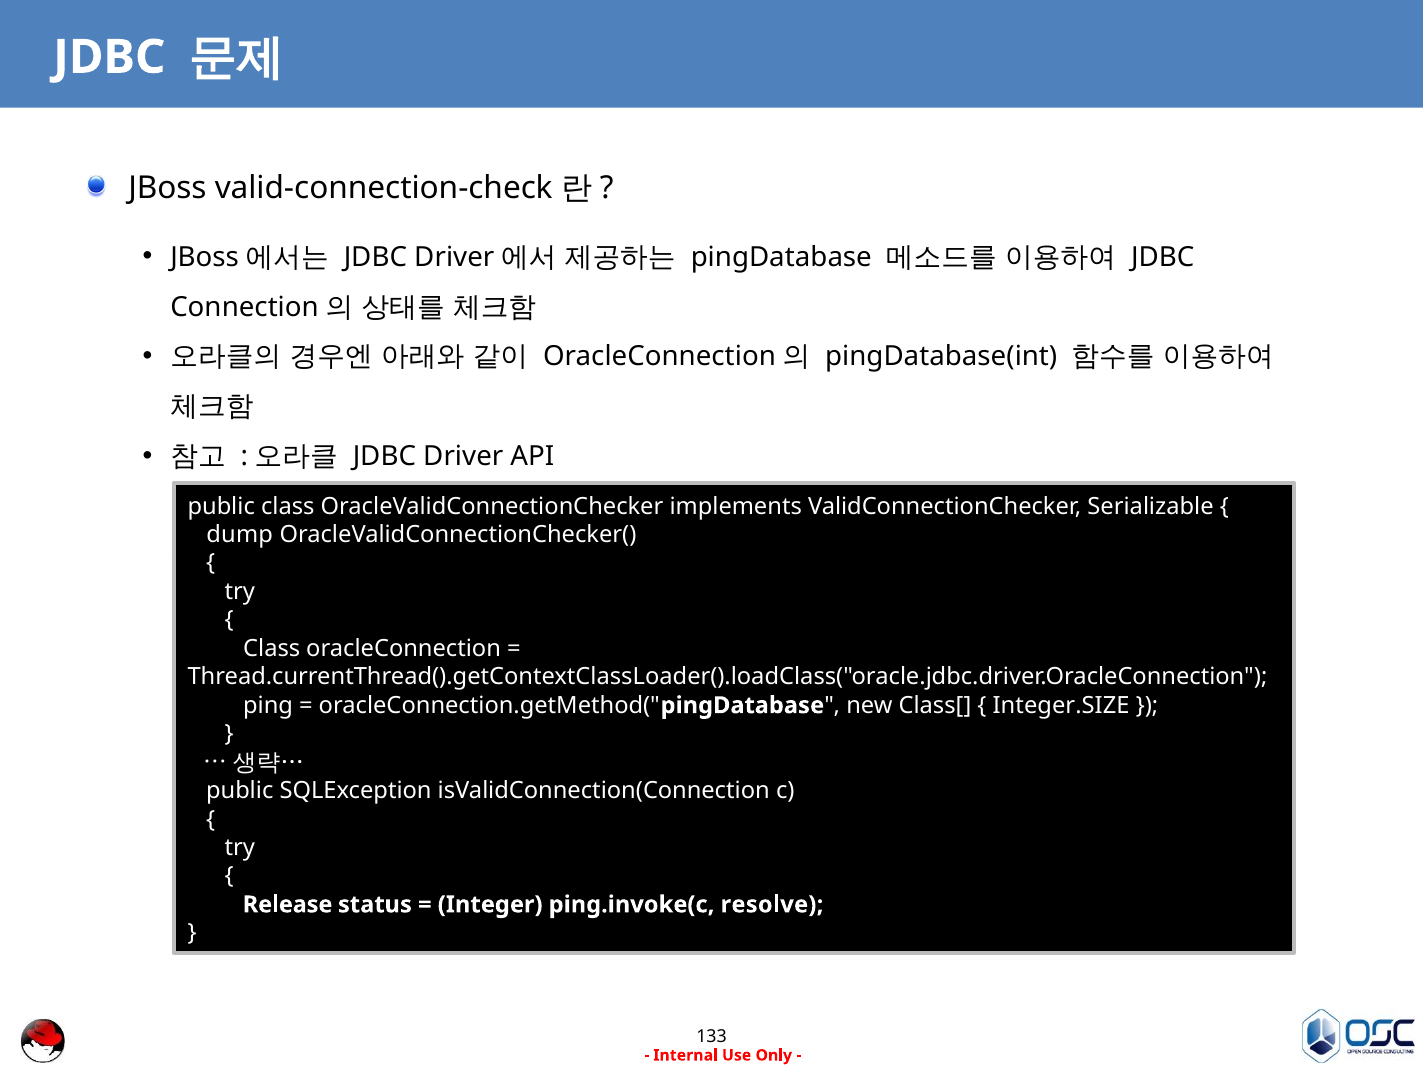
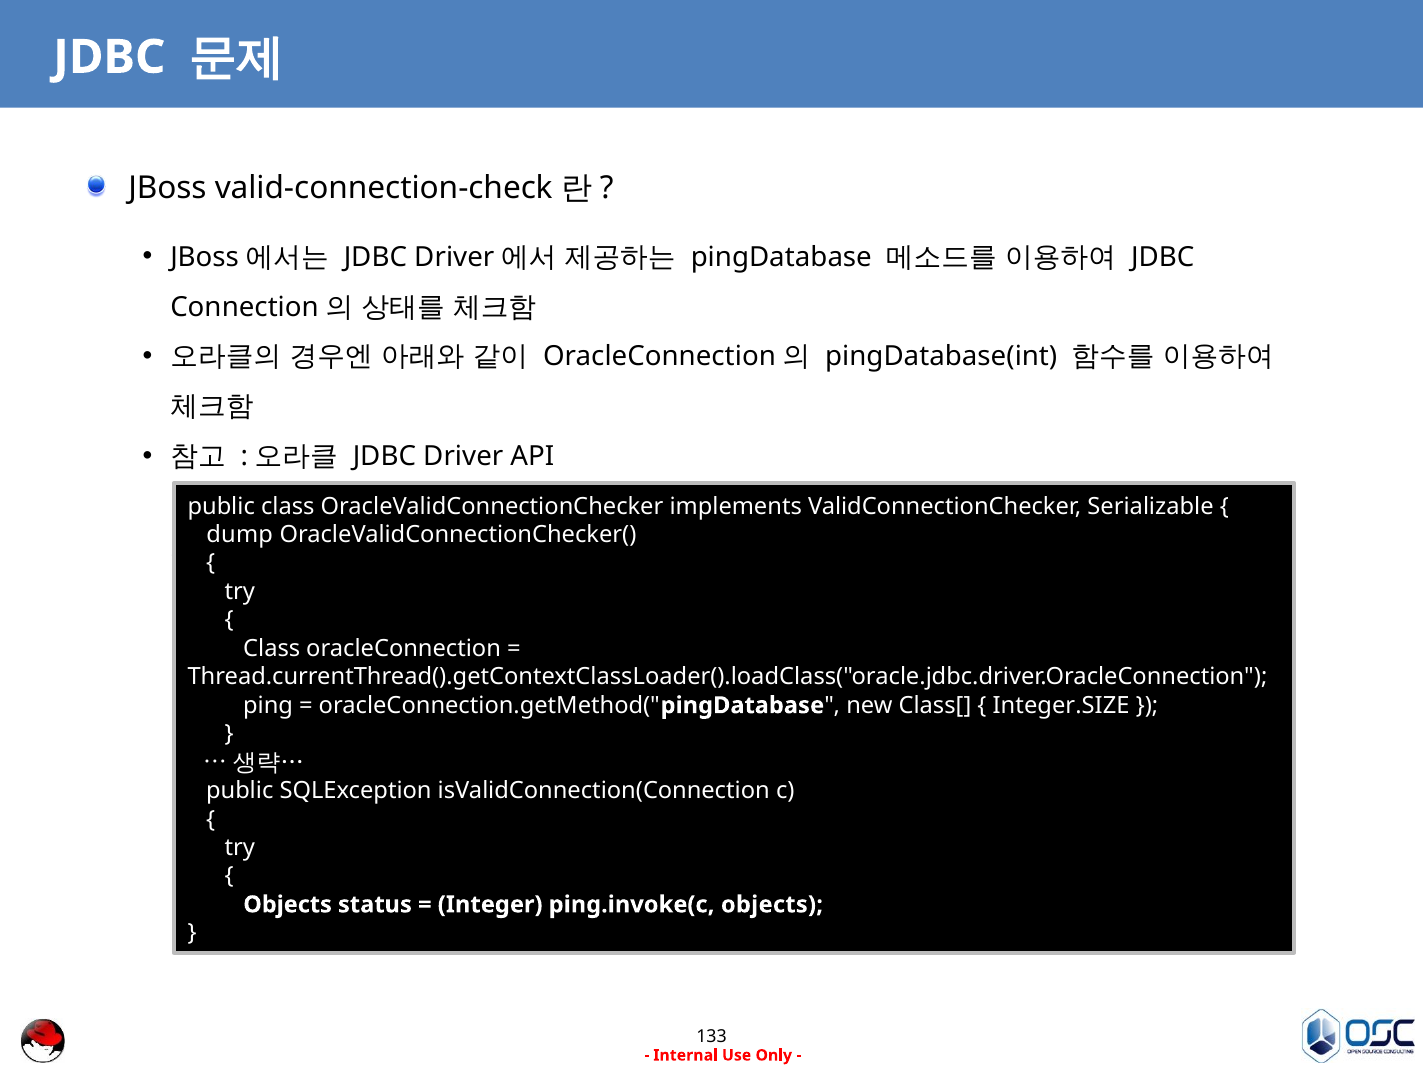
Release at (288, 905): Release -> Objects
ping.invoke(c resolve: resolve -> objects
